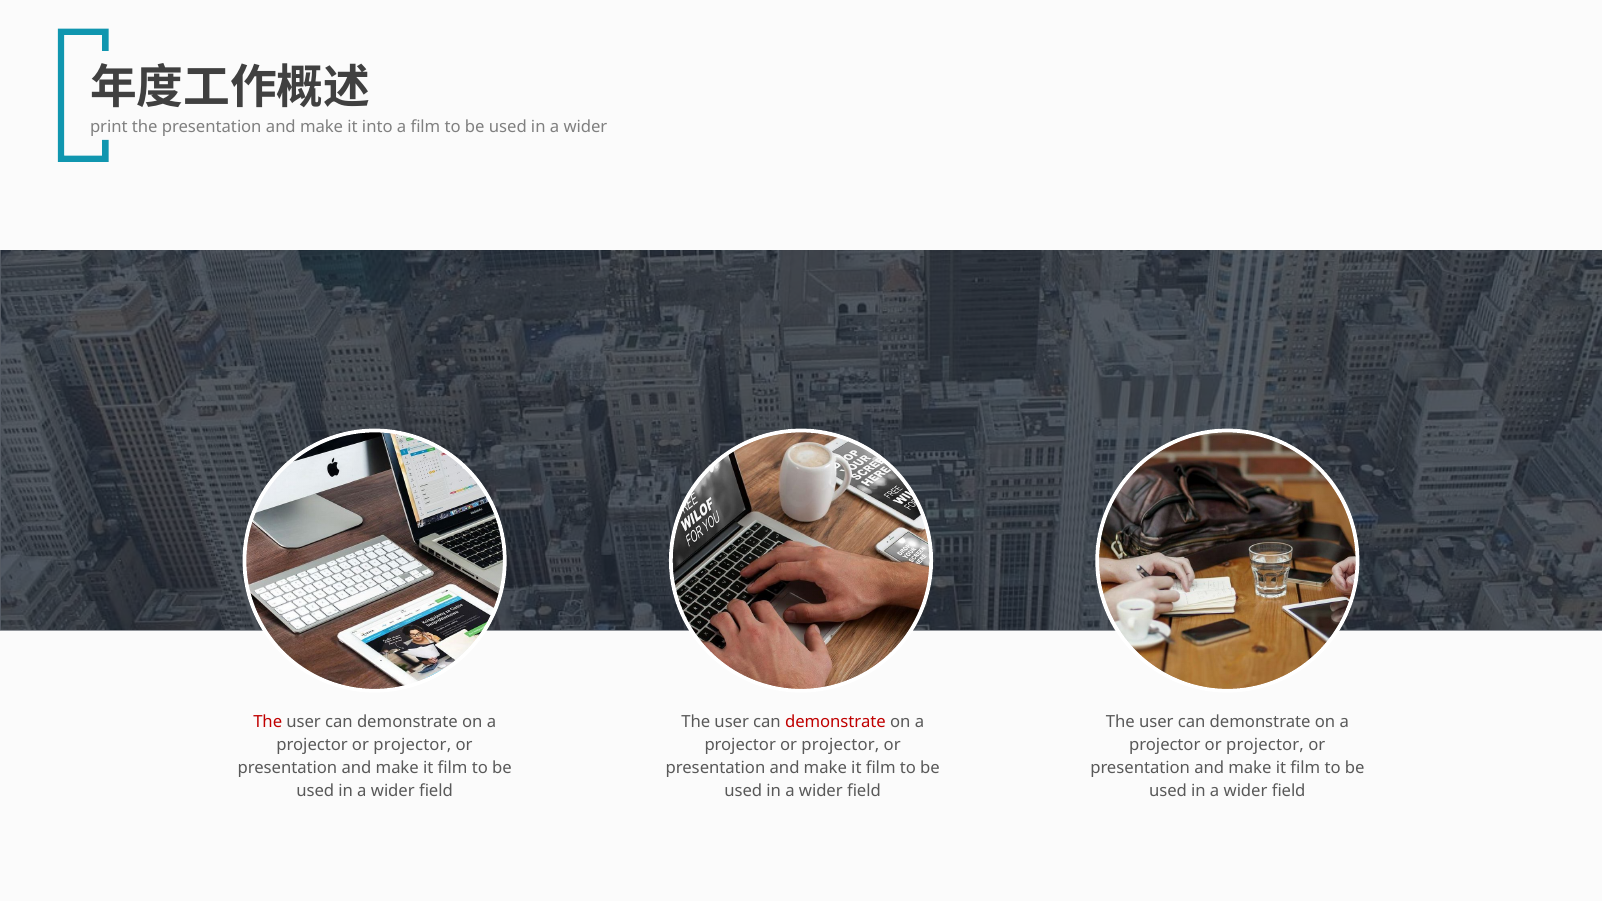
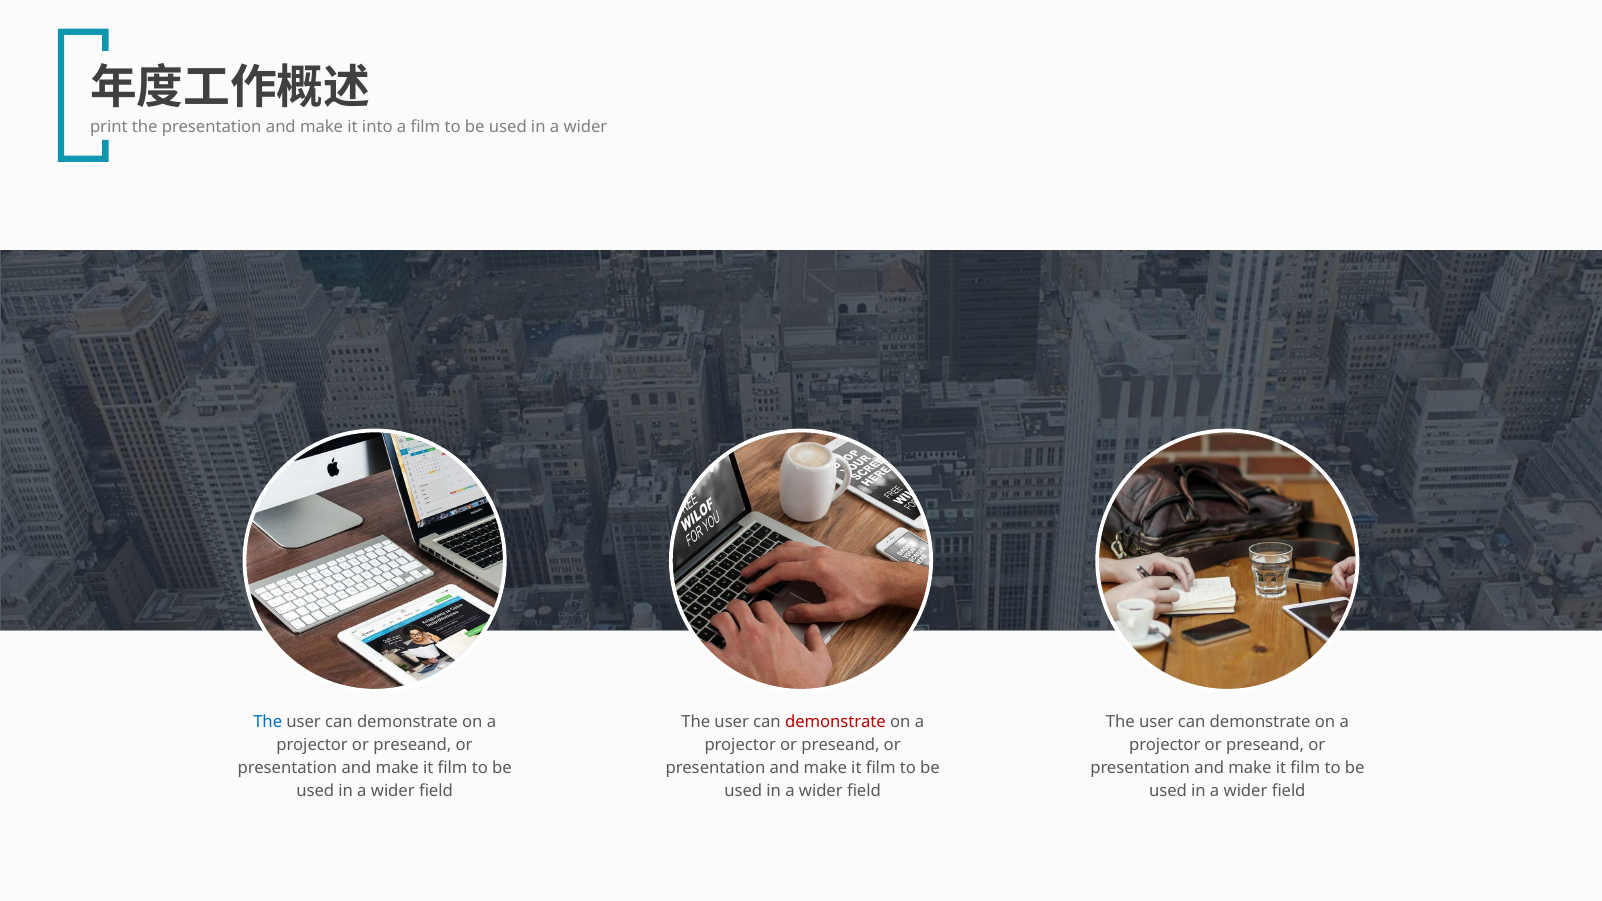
The at (268, 723) colour: red -> blue
projector at (412, 745): projector -> preseand
projector at (840, 745): projector -> preseand
projector at (1265, 745): projector -> preseand
